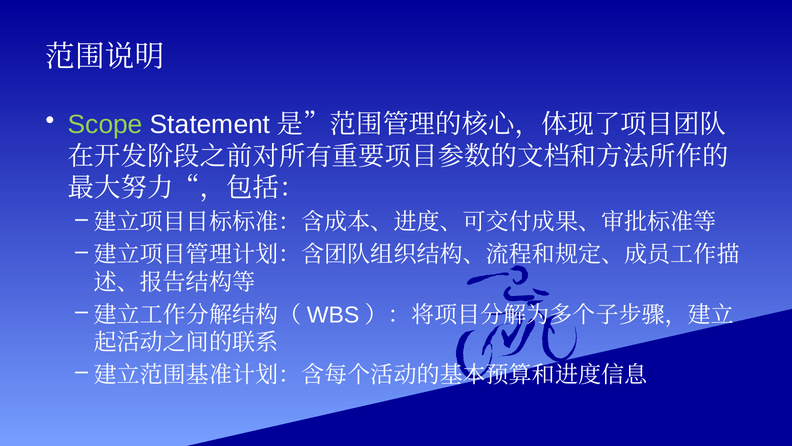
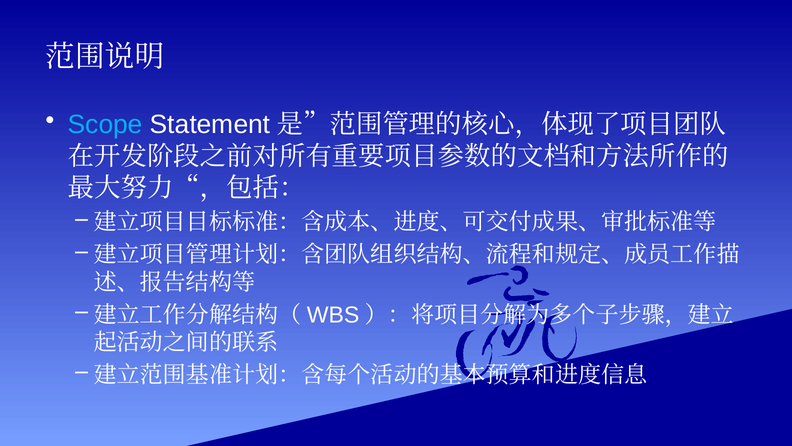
Scope colour: light green -> light blue
